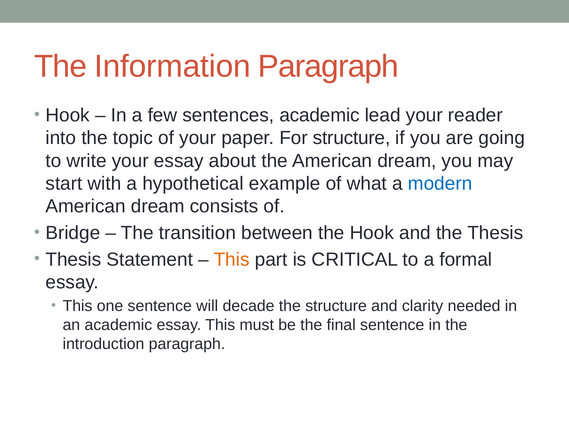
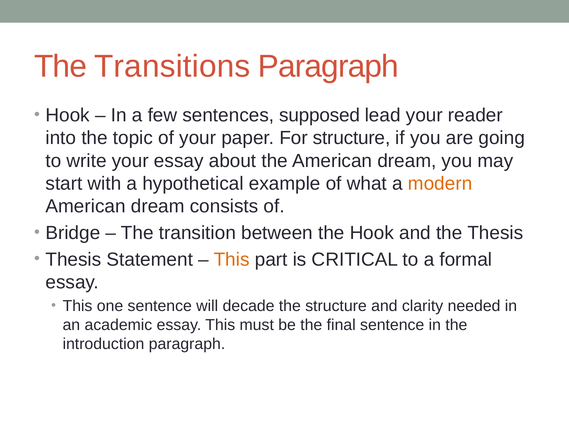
Information: Information -> Transitions
sentences academic: academic -> supposed
modern colour: blue -> orange
